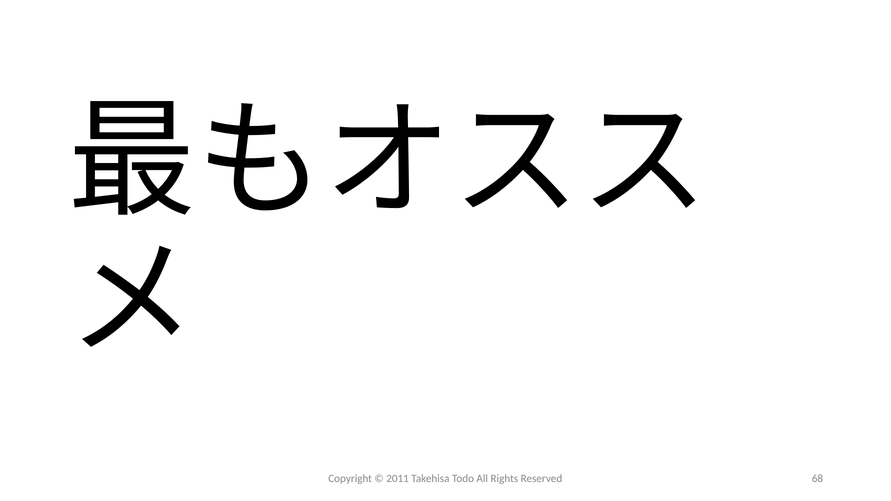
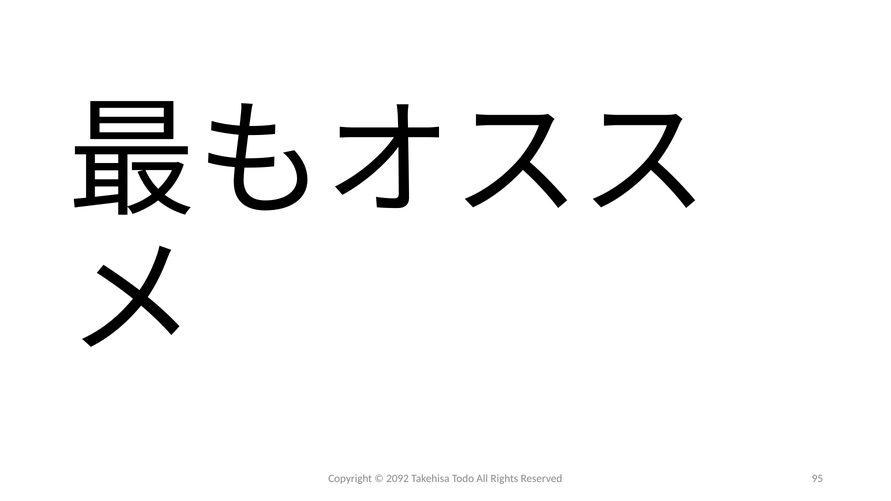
2011: 2011 -> 2092
68: 68 -> 95
